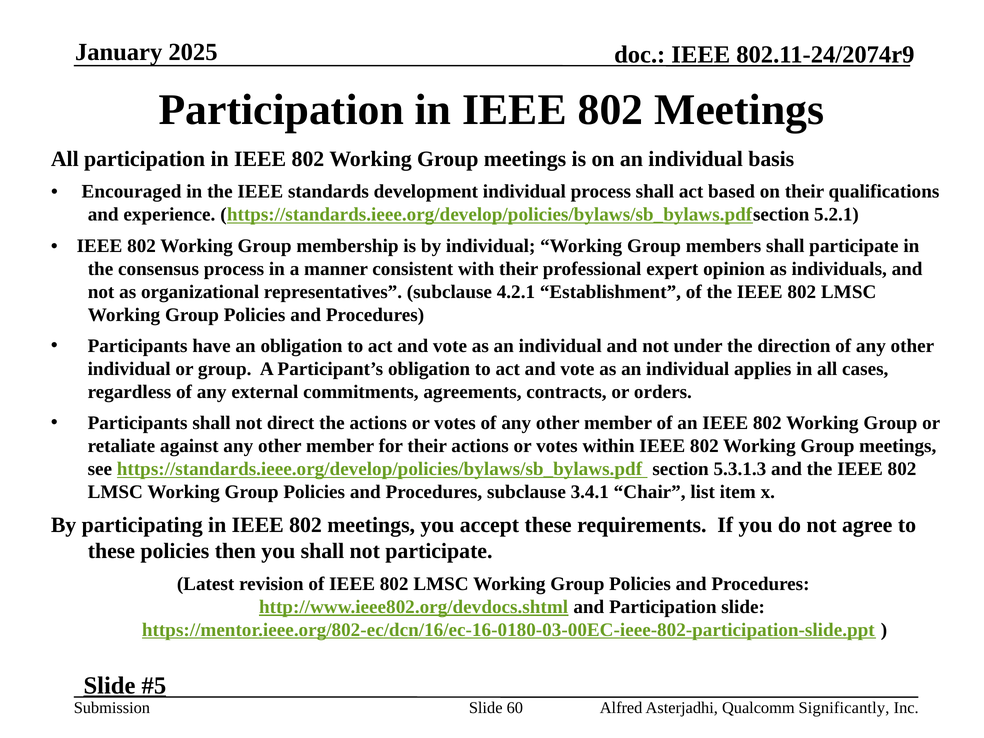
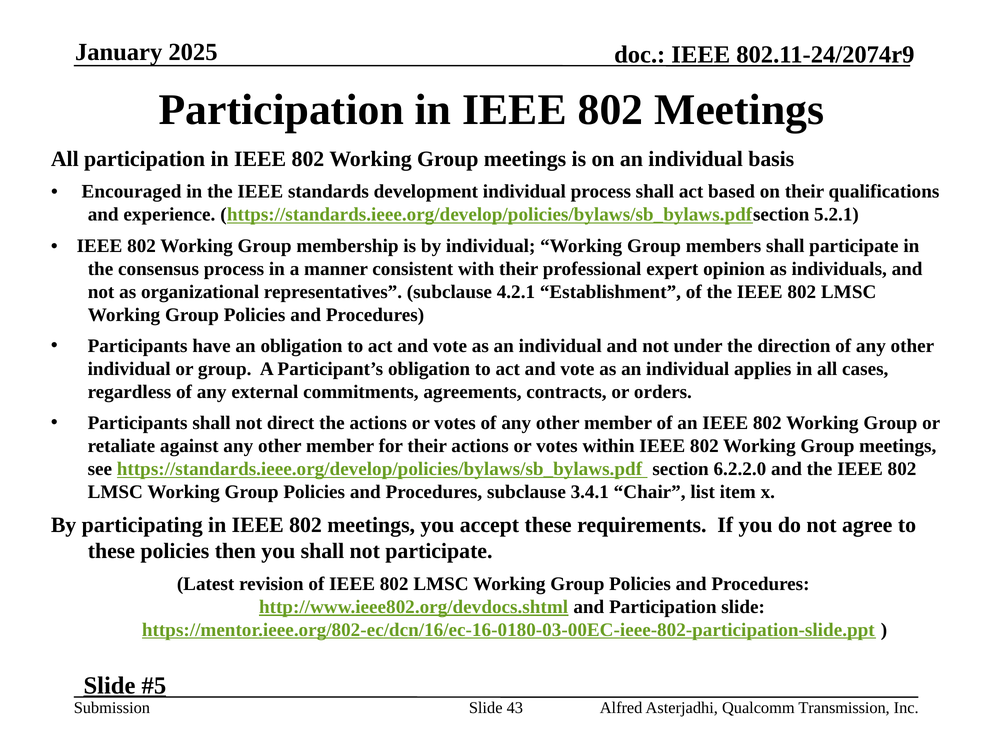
5.3.1.3: 5.3.1.3 -> 6.2.2.0
60: 60 -> 43
Significantly: Significantly -> Transmission
